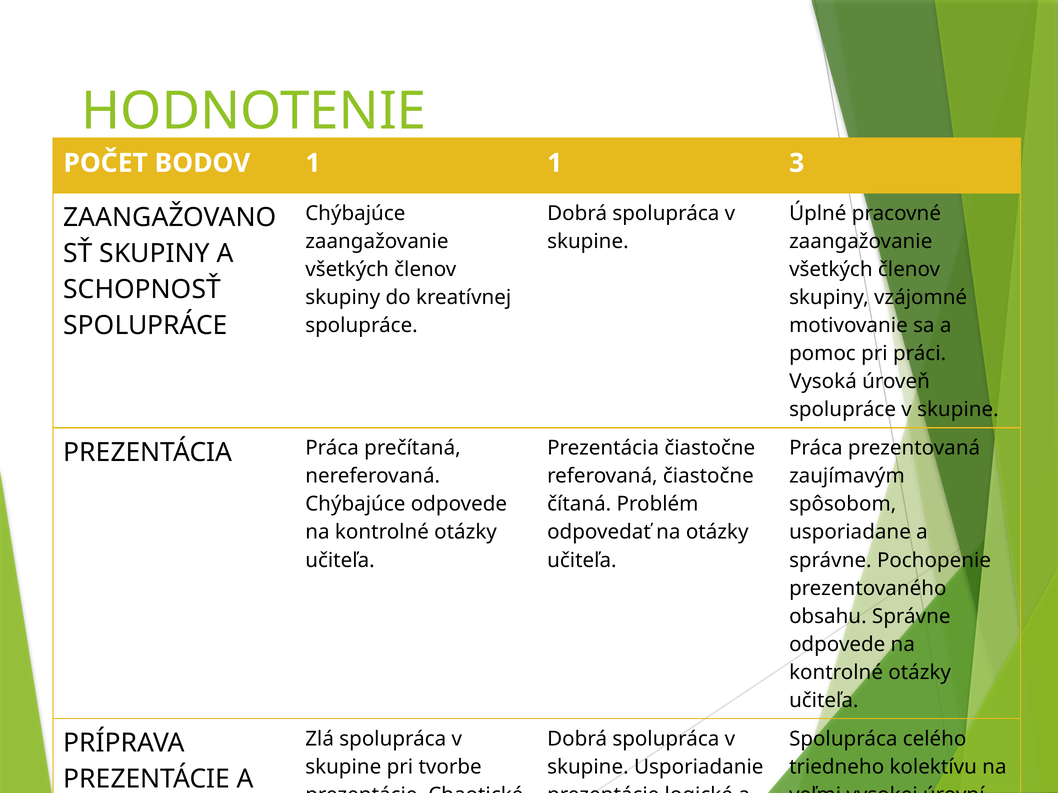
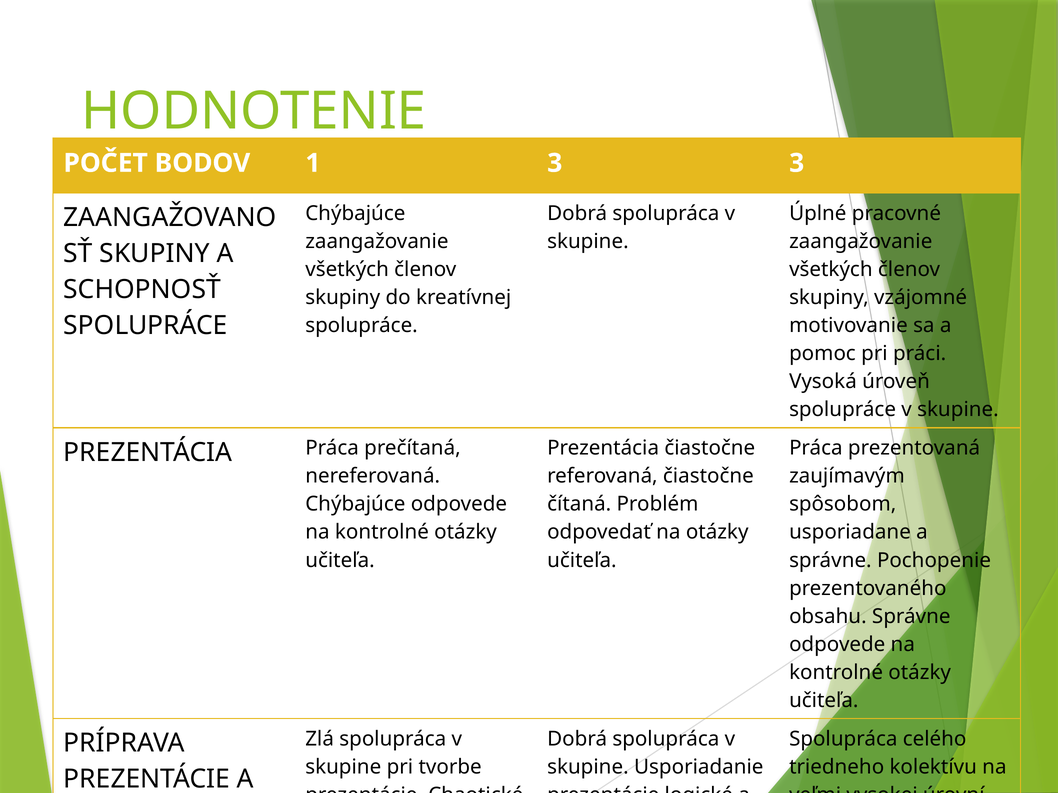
1 1: 1 -> 3
